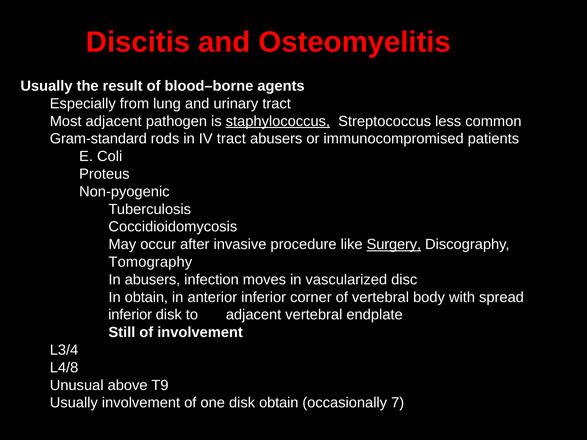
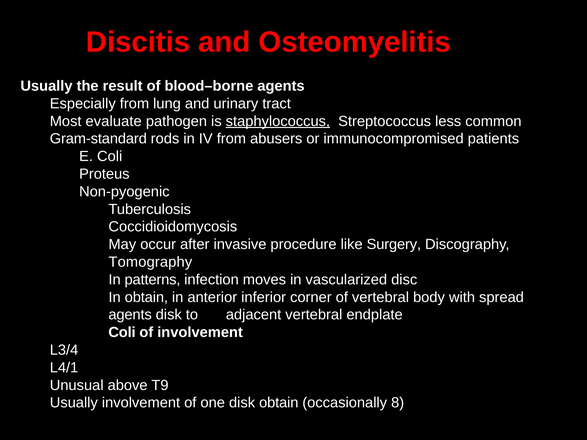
Most adjacent: adjacent -> evaluate
IV tract: tract -> from
Surgery underline: present -> none
In abusers: abusers -> patterns
inferior at (130, 315): inferior -> agents
Still at (122, 333): Still -> Coli
L4/8: L4/8 -> L4/1
7: 7 -> 8
